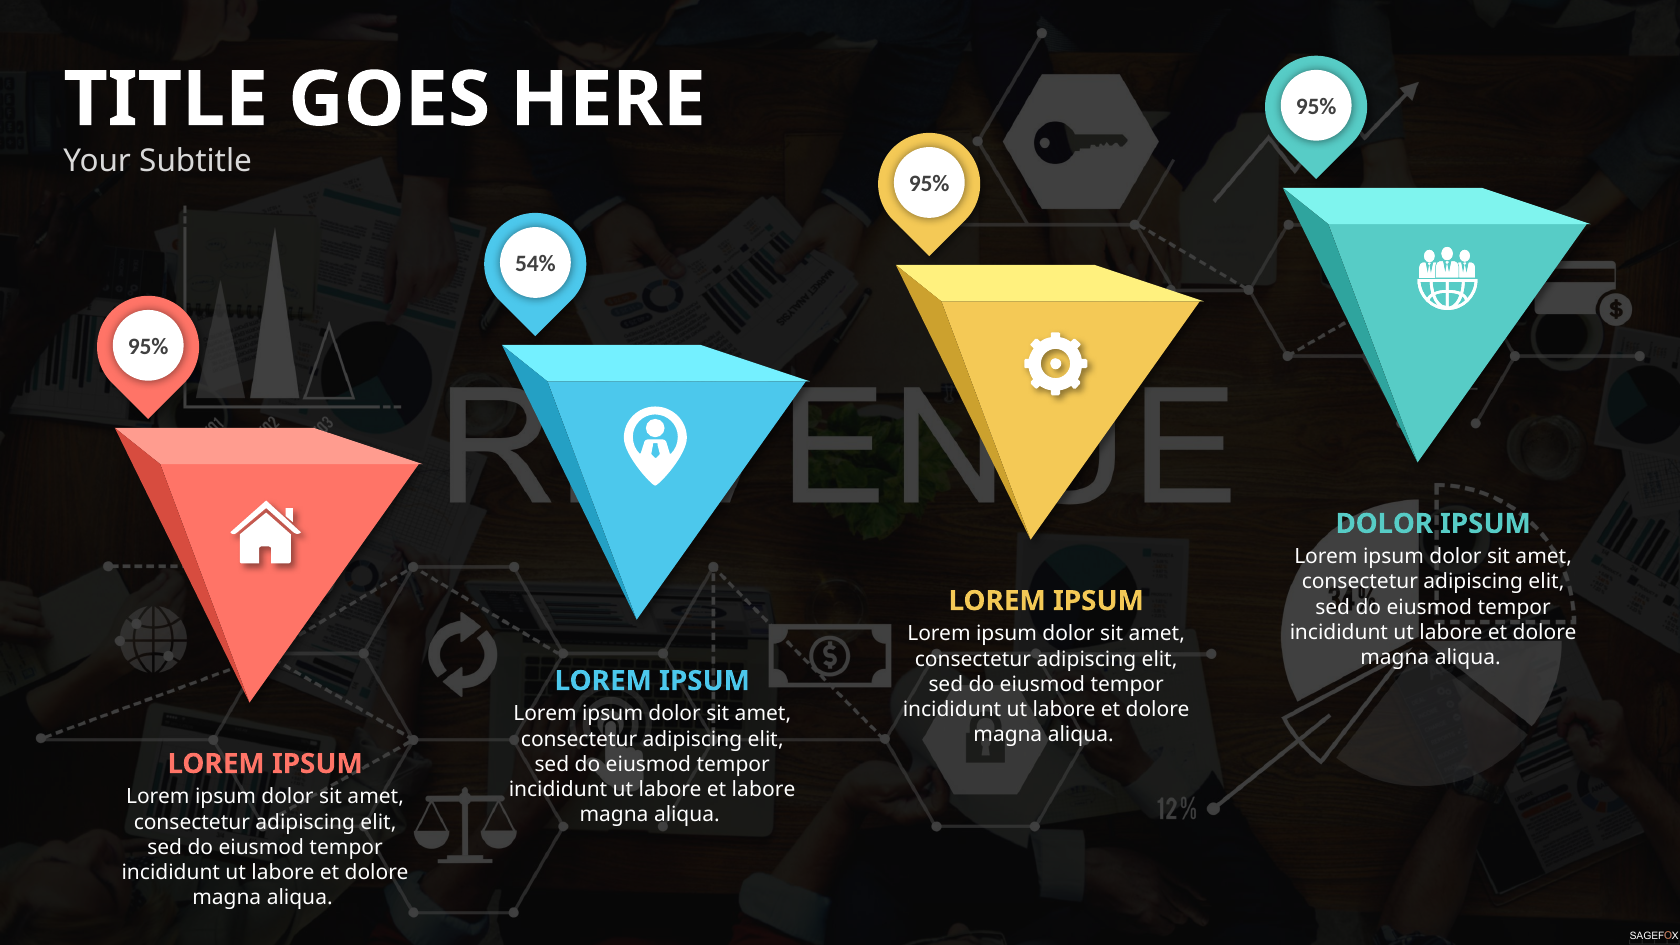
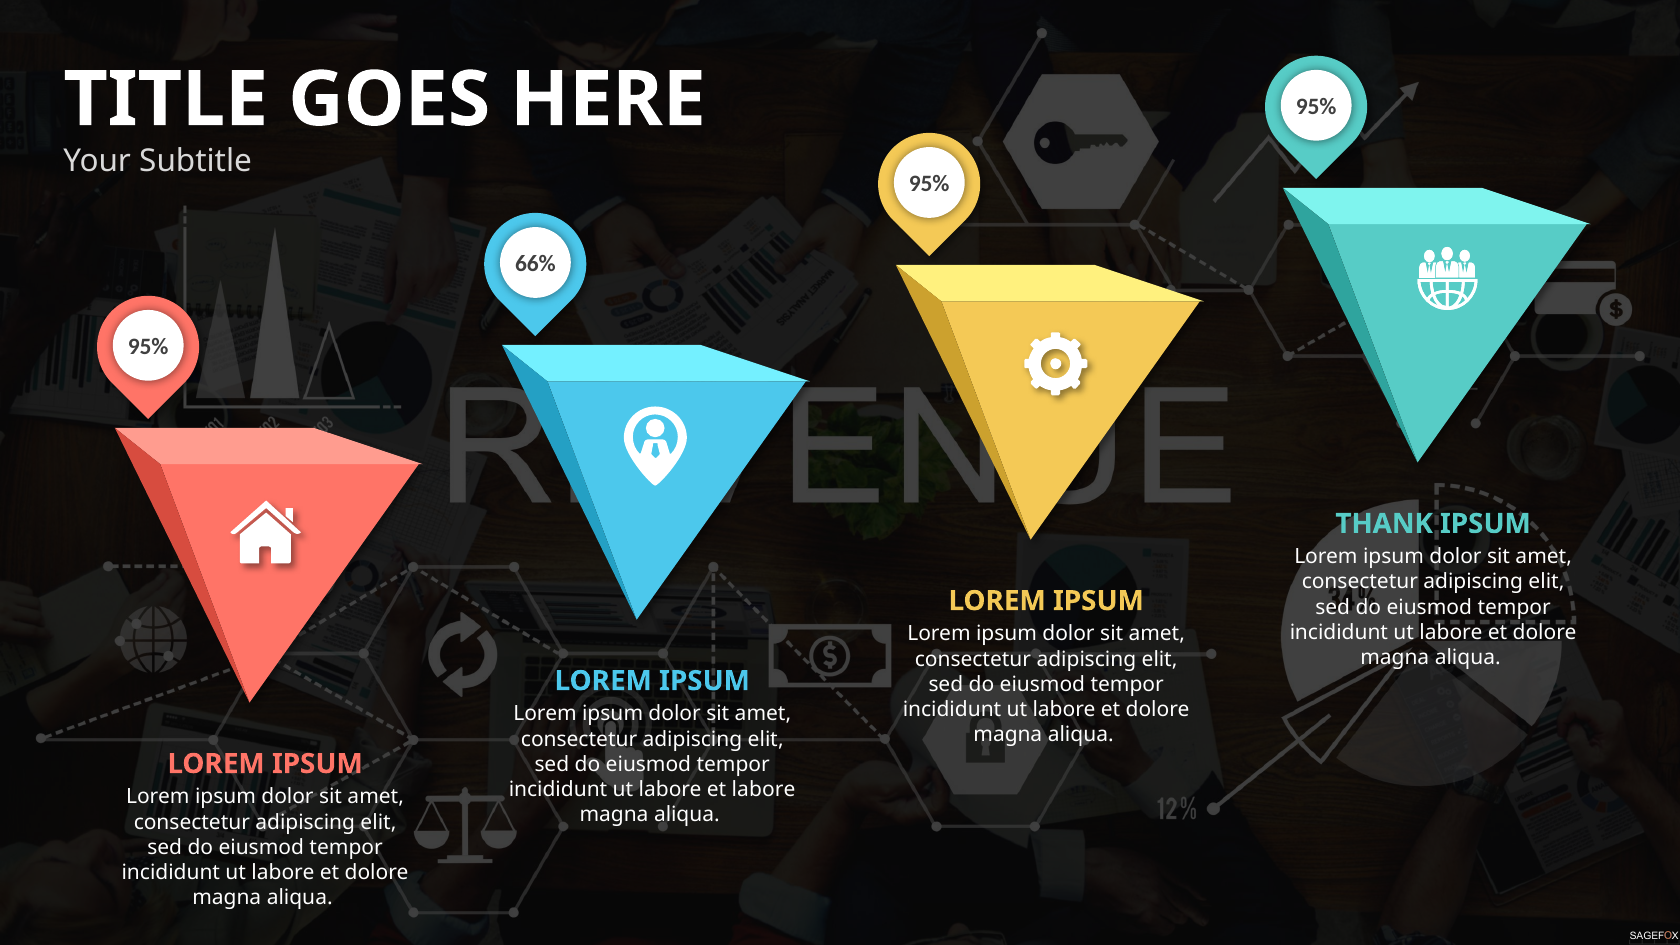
54%: 54% -> 66%
DOLOR at (1384, 524): DOLOR -> THANK
